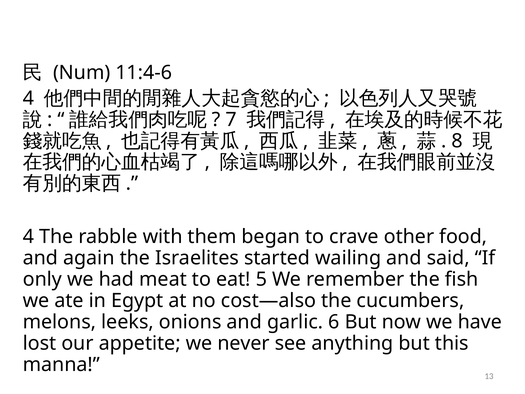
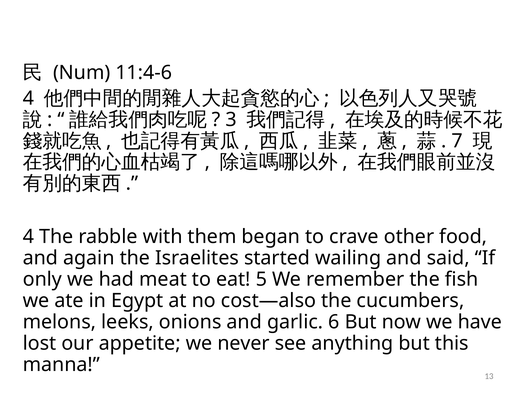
7: 7 -> 3
8: 8 -> 7
